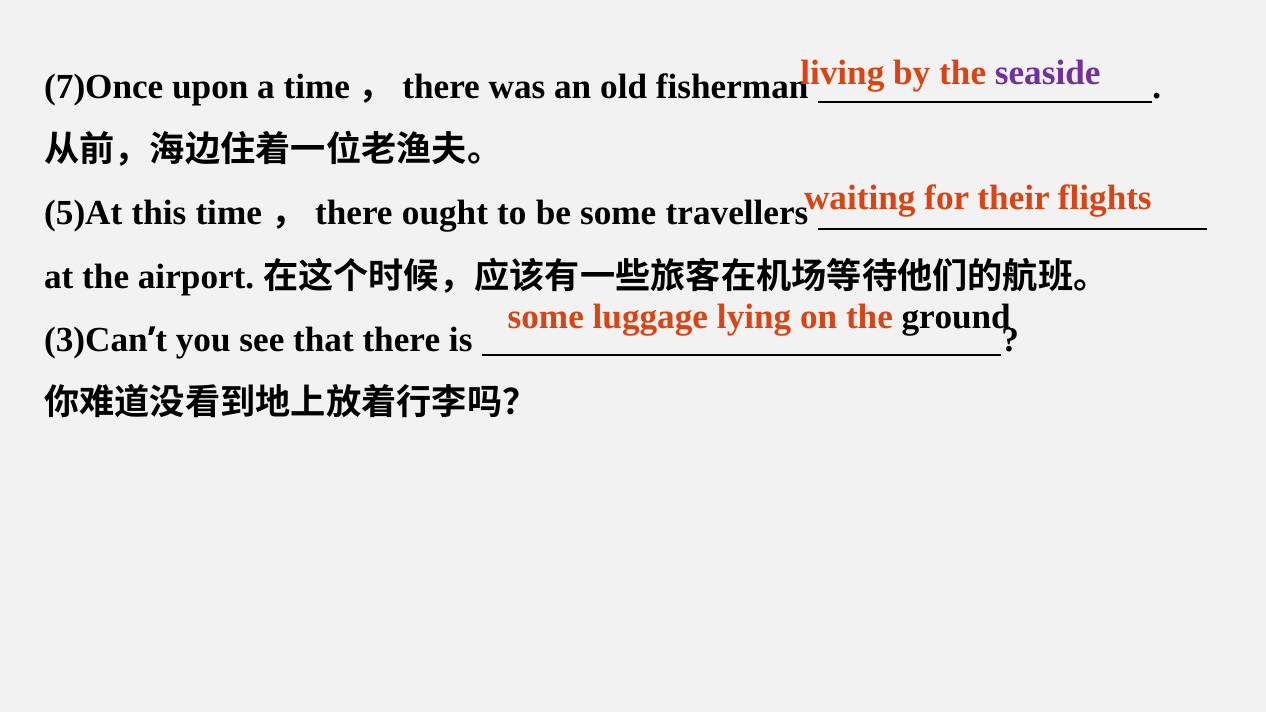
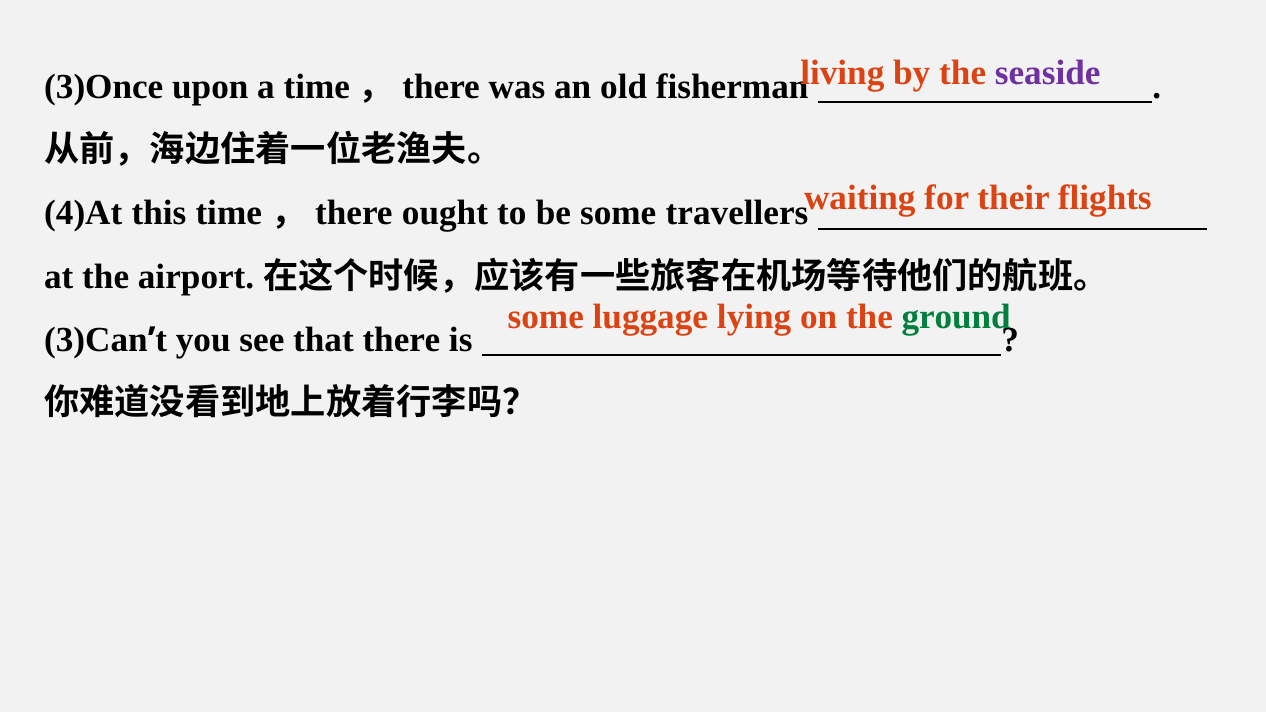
7)Once: 7)Once -> 3)Once
5)At: 5)At -> 4)At
ground colour: black -> green
